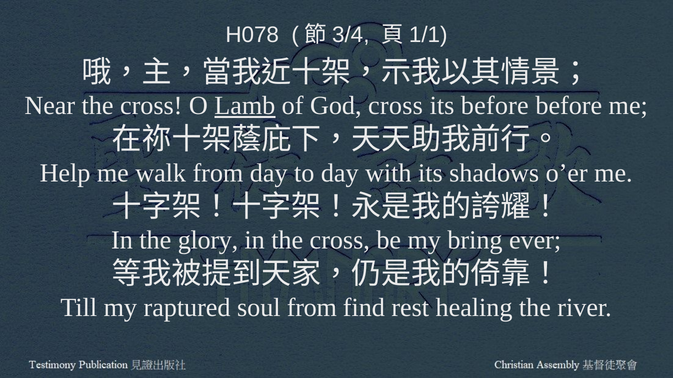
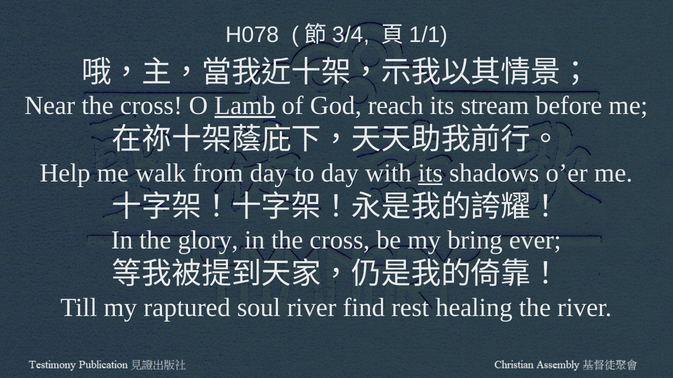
God cross: cross -> reach
its before: before -> stream
its at (430, 173) underline: none -> present
soul from: from -> river
